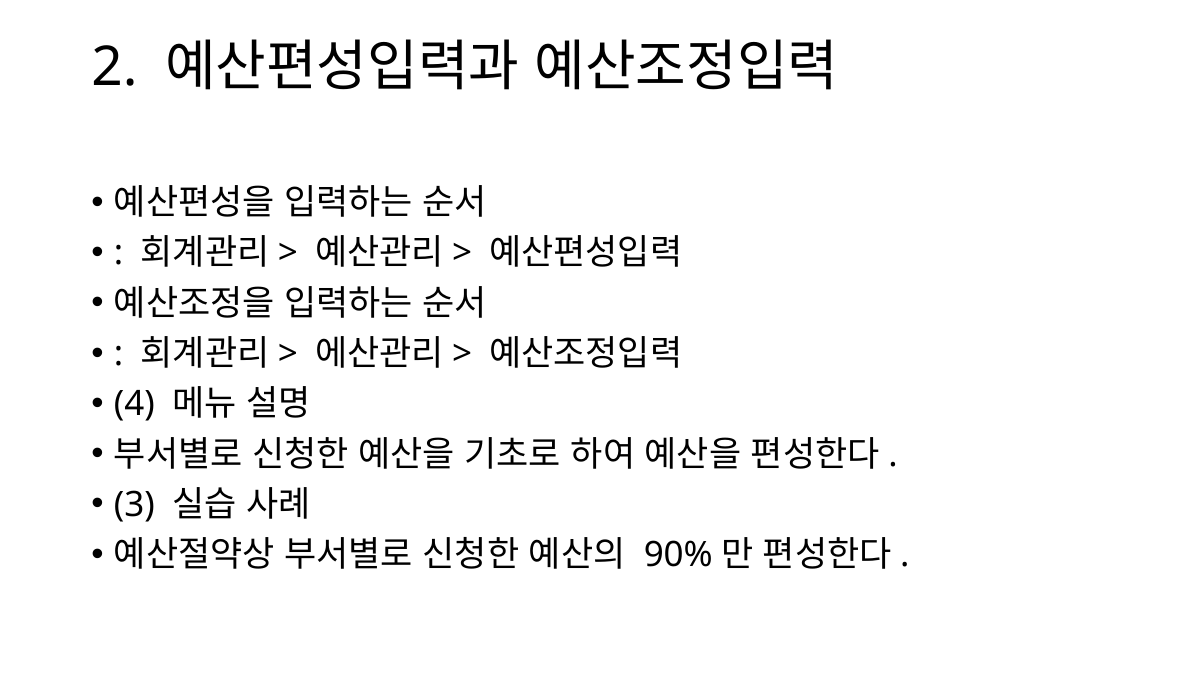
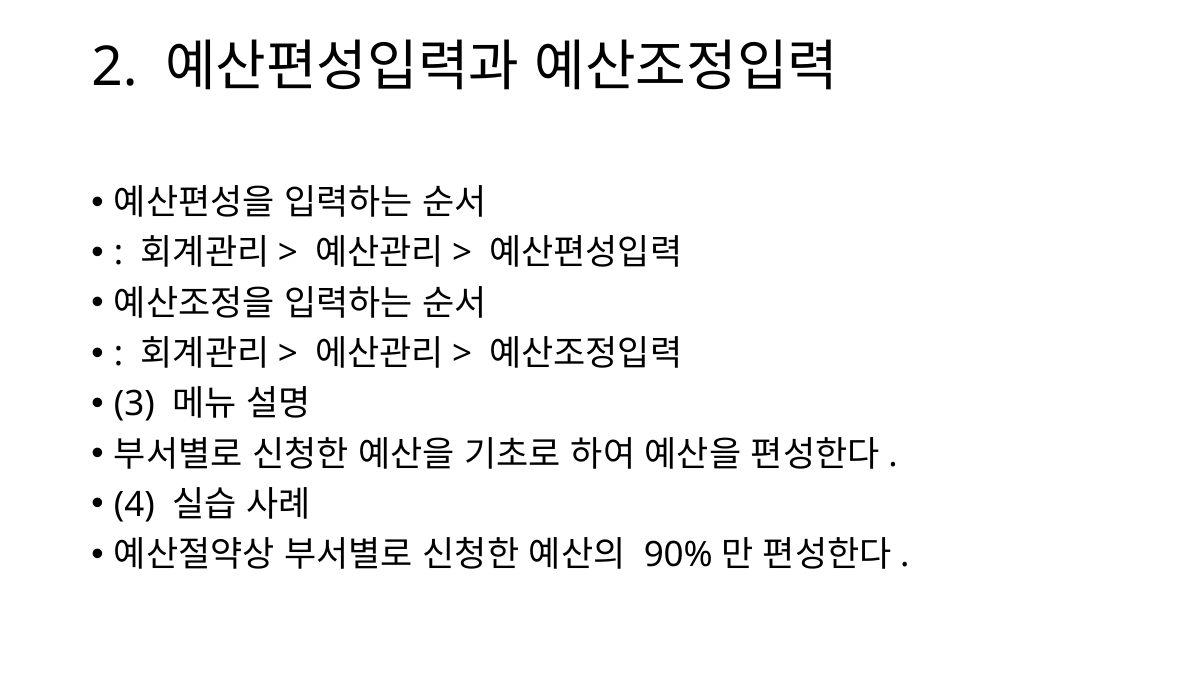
4: 4 -> 3
3: 3 -> 4
